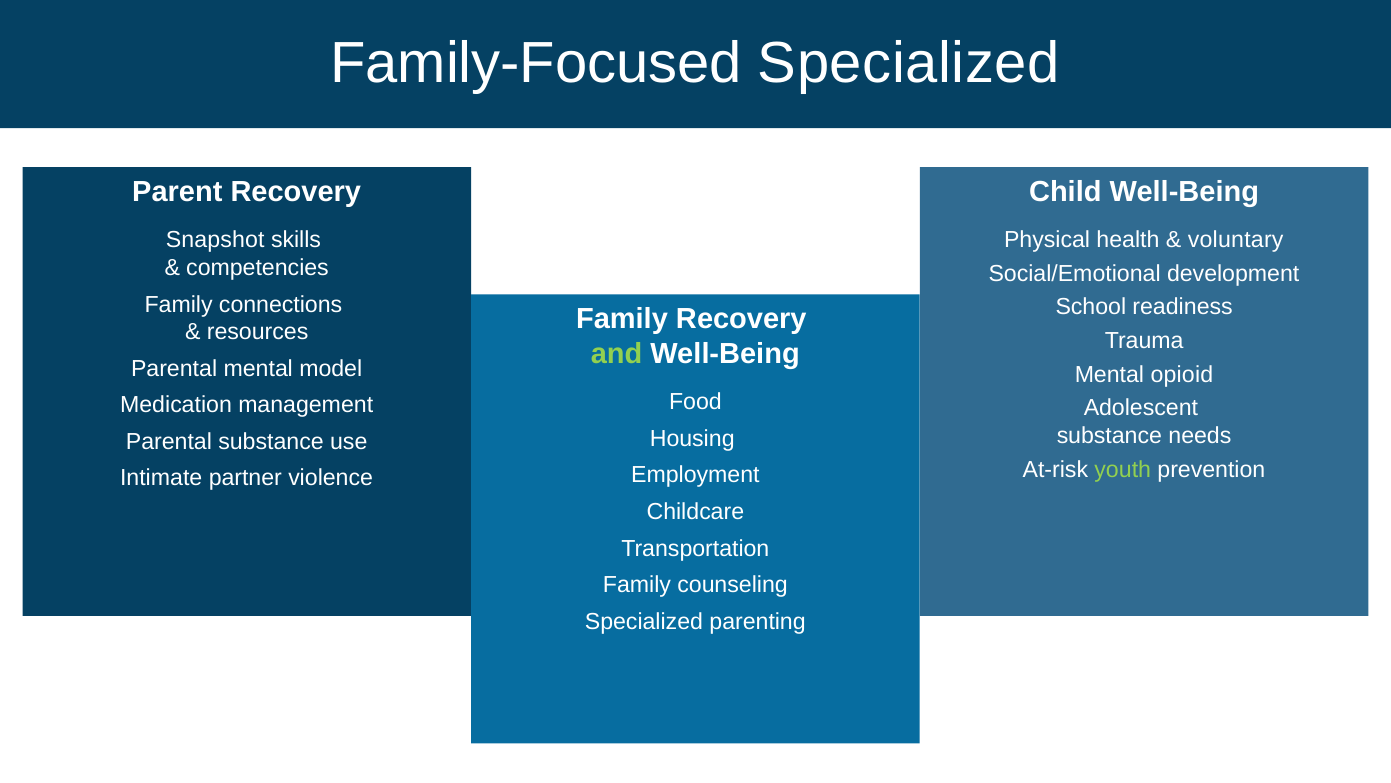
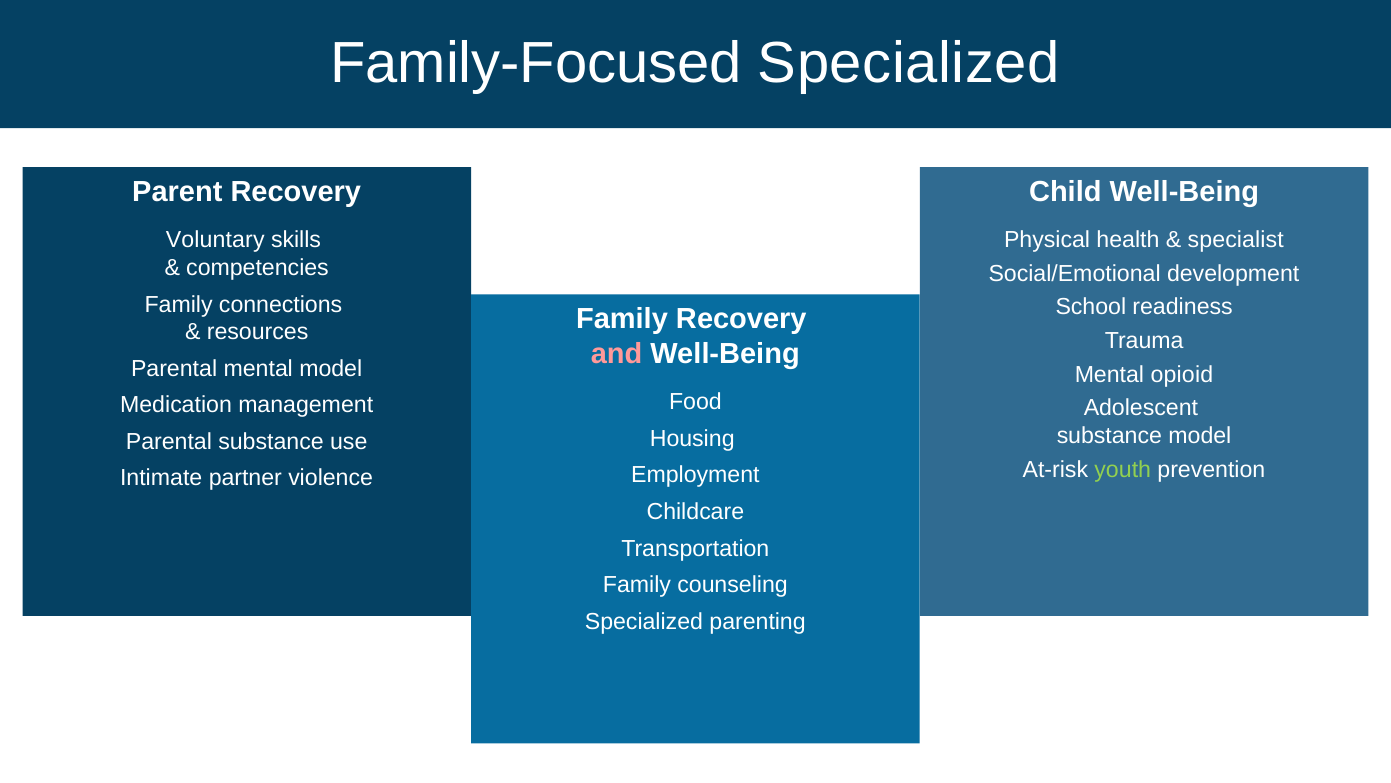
Snapshot: Snapshot -> Voluntary
voluntary: voluntary -> specialist
and colour: light green -> pink
substance needs: needs -> model
